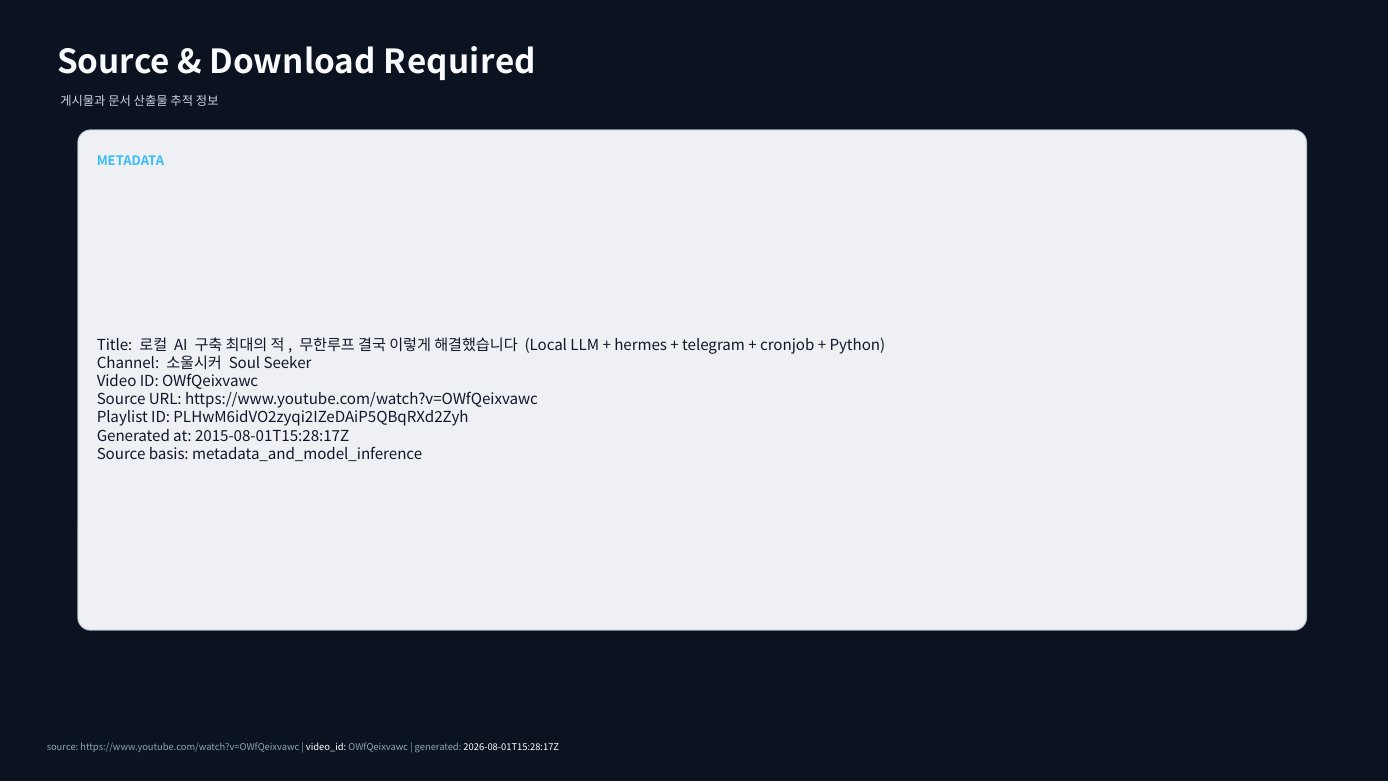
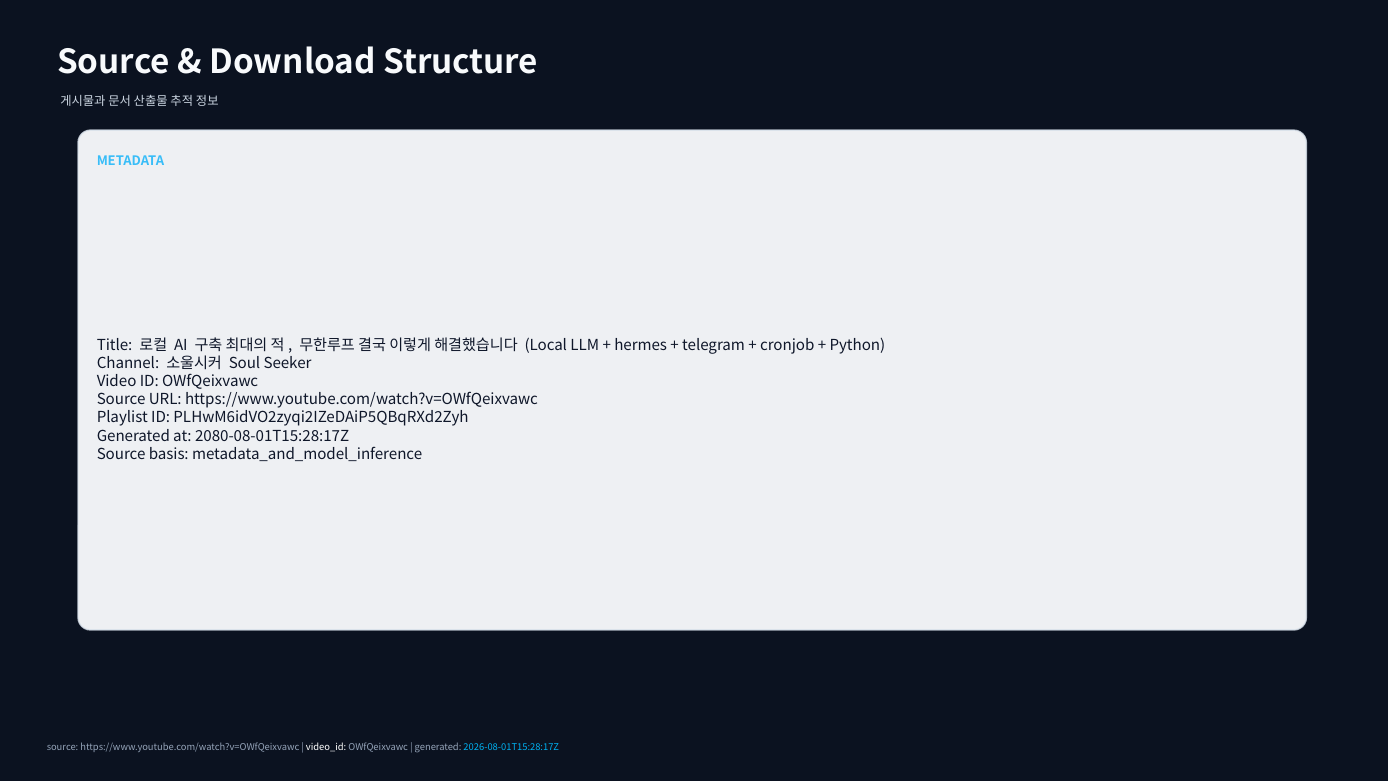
Required: Required -> Structure
2015-08-01T15:28:17Z: 2015-08-01T15:28:17Z -> 2080-08-01T15:28:17Z
2026-08-01T15:28:17Z colour: white -> light blue
